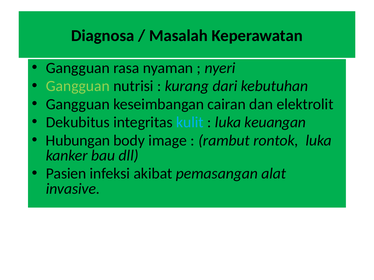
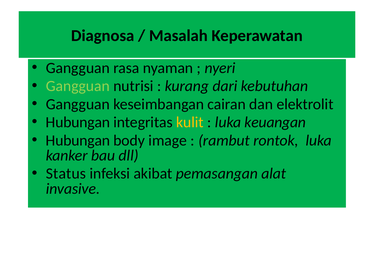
Dekubitus at (78, 122): Dekubitus -> Hubungan
kulit colour: light blue -> yellow
Pasien: Pasien -> Status
